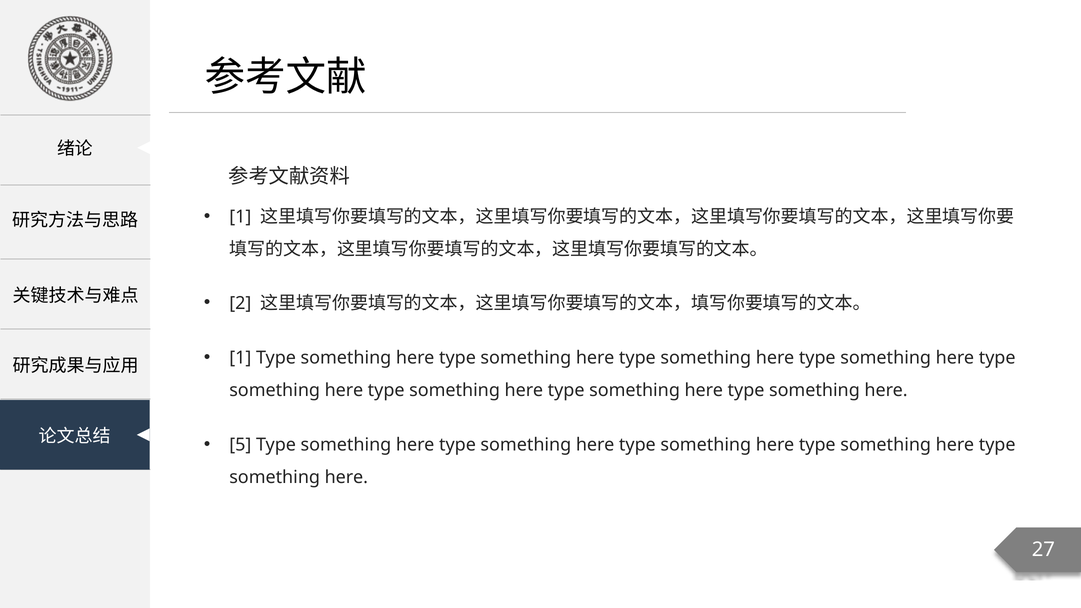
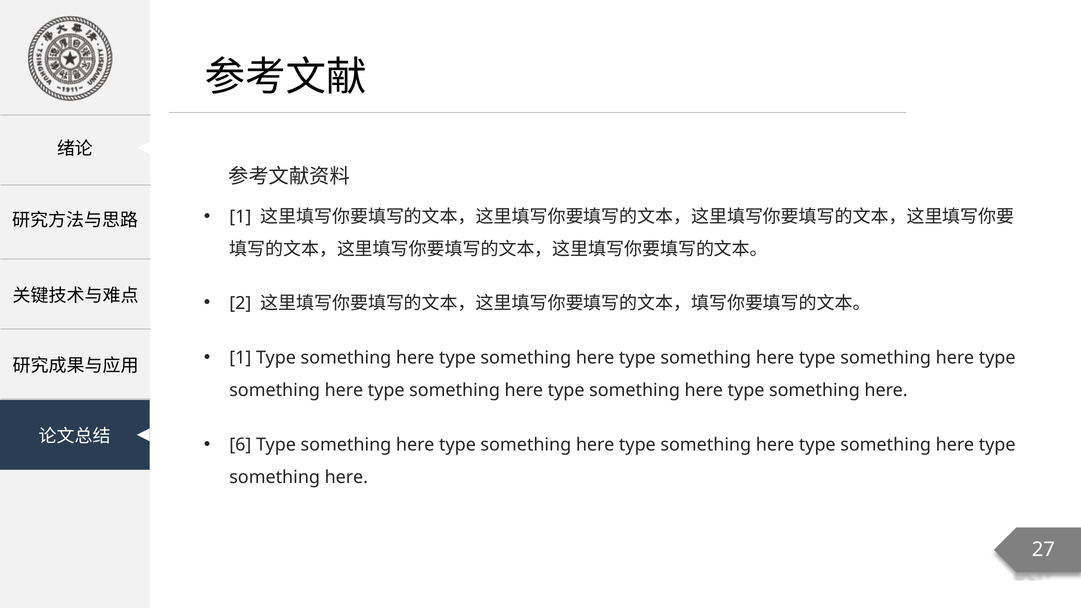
5: 5 -> 6
